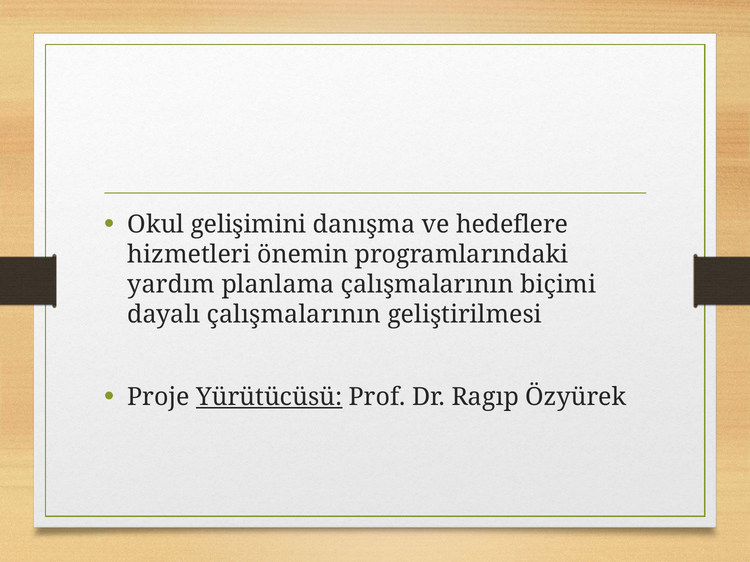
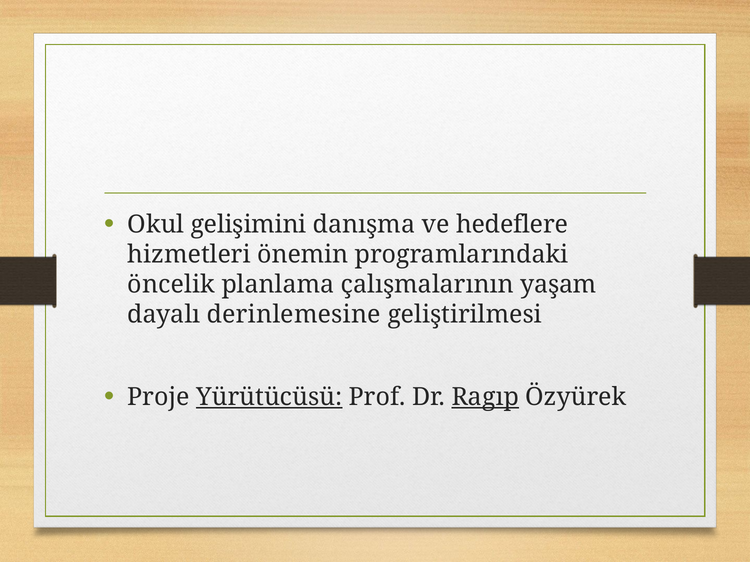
yardım: yardım -> öncelik
biçimi: biçimi -> yaşam
dayalı çalışmalarının: çalışmalarının -> derinlemesine
Ragıp underline: none -> present
